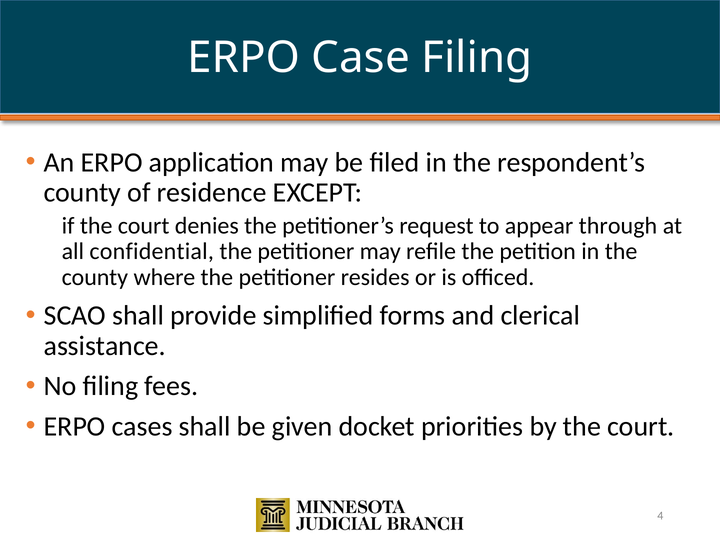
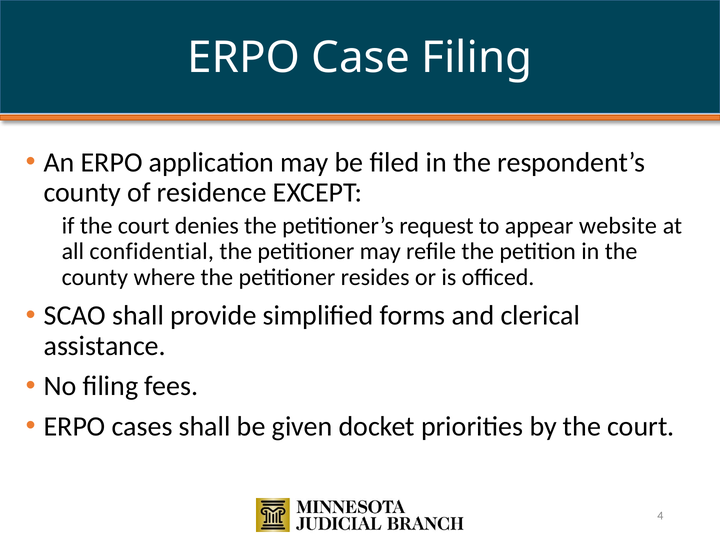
through: through -> website
